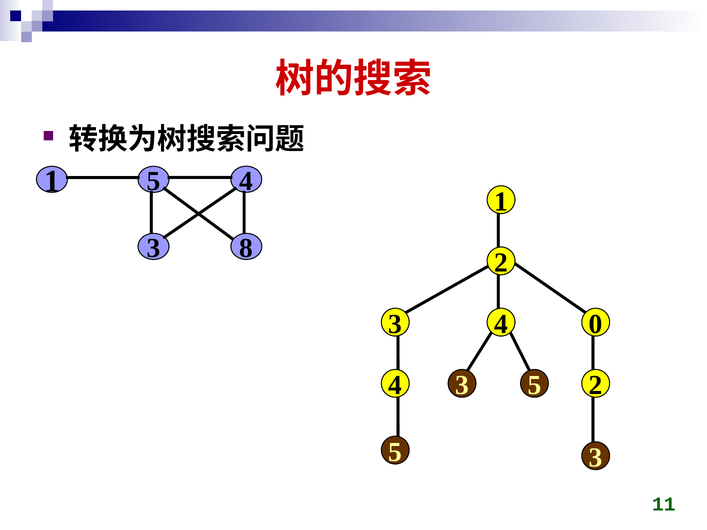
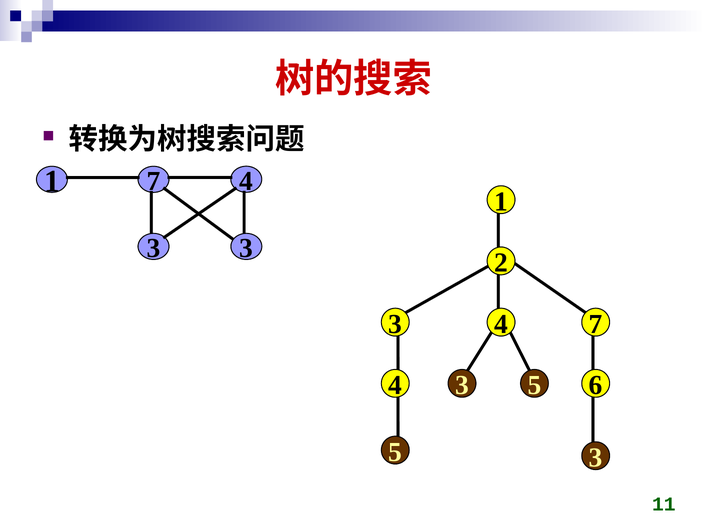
1 5: 5 -> 7
8 at (246, 248): 8 -> 3
4 0: 0 -> 7
4 2: 2 -> 6
